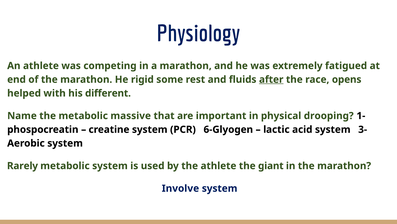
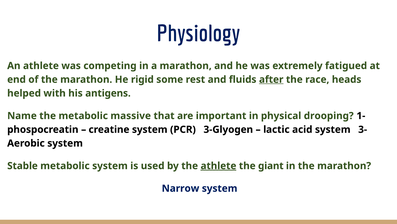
opens: opens -> heads
different: different -> antigens
6-Glyogen: 6-Glyogen -> 3-Glyogen
Rarely: Rarely -> Stable
athlete at (218, 165) underline: none -> present
Involve: Involve -> Narrow
